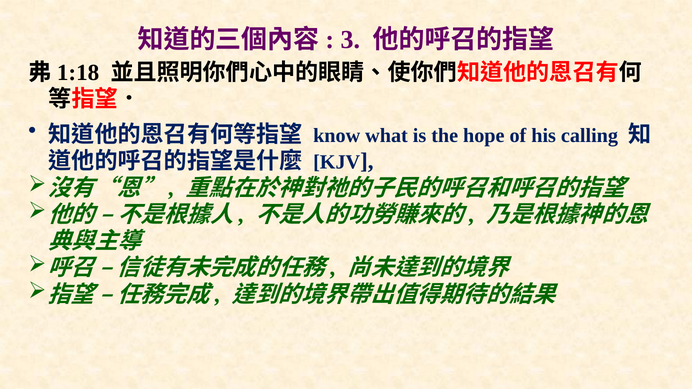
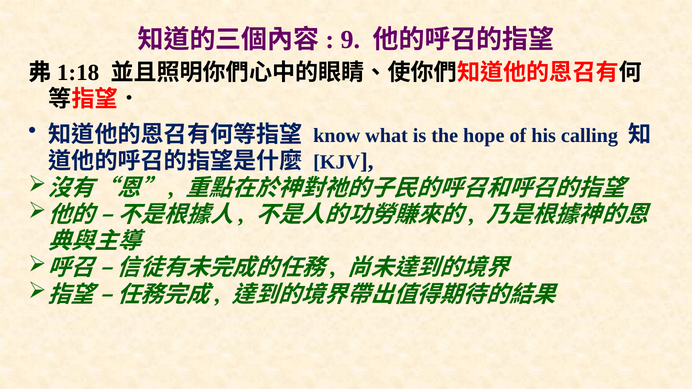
3: 3 -> 9
